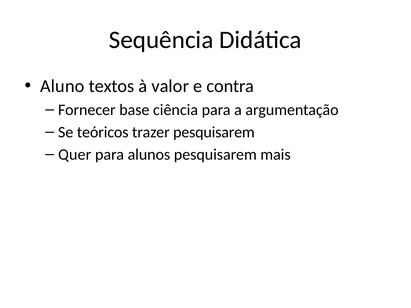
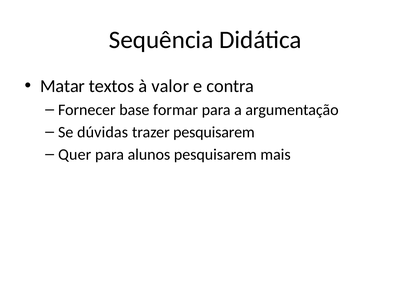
Aluno: Aluno -> Matar
ciência: ciência -> formar
teóricos: teóricos -> dúvidas
